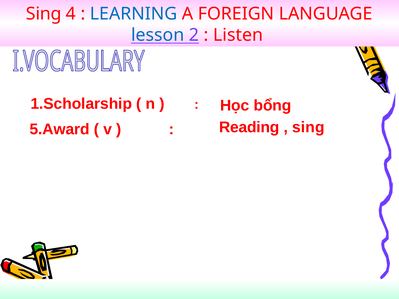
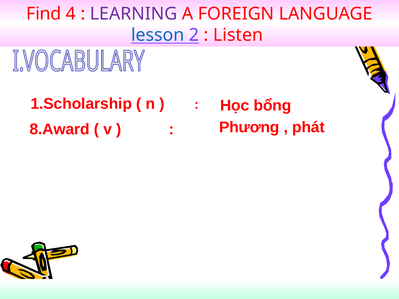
Sing at (44, 14): Sing -> Find
LEARNING colour: blue -> purple
Reading: Reading -> Phương
sing at (308, 127): sing -> phát
5.Award: 5.Award -> 8.Award
